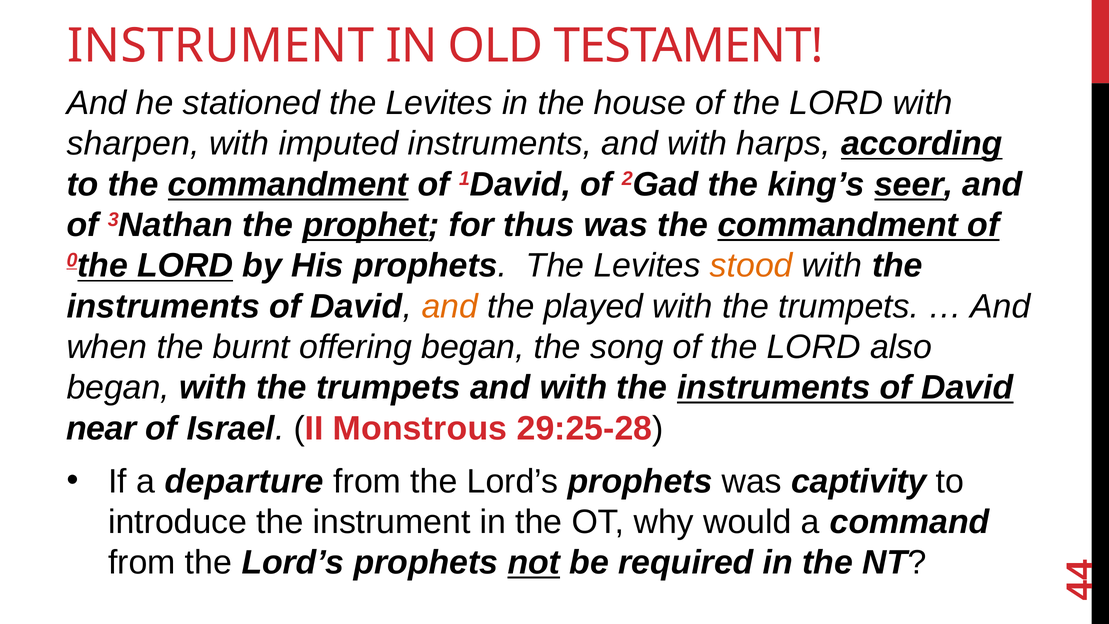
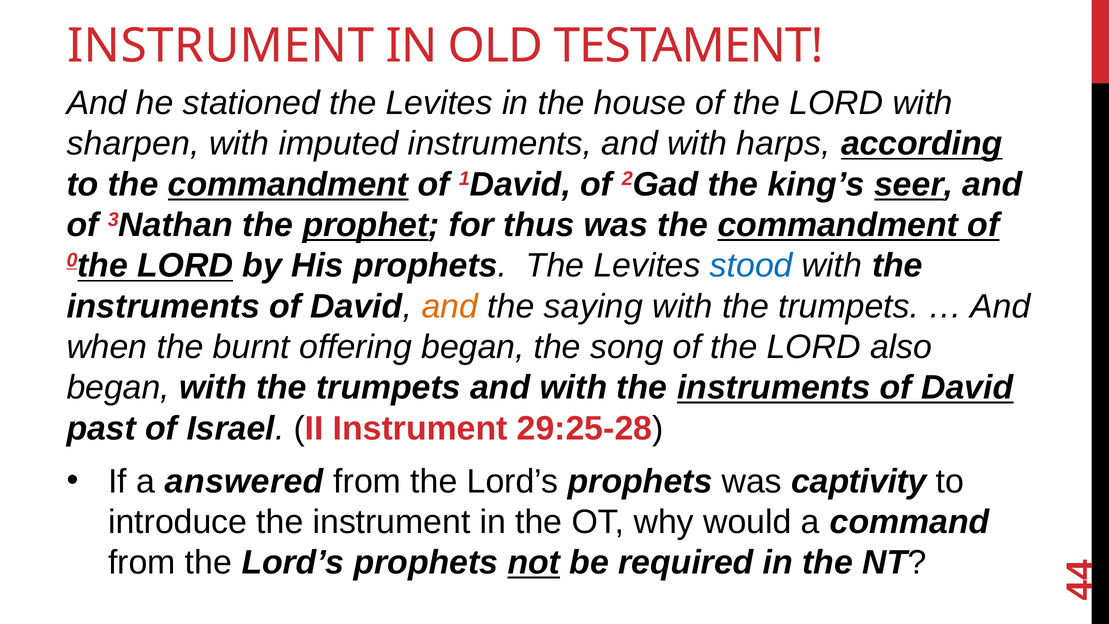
stood colour: orange -> blue
played: played -> saying
near: near -> past
II Monstrous: Monstrous -> Instrument
departure: departure -> answered
